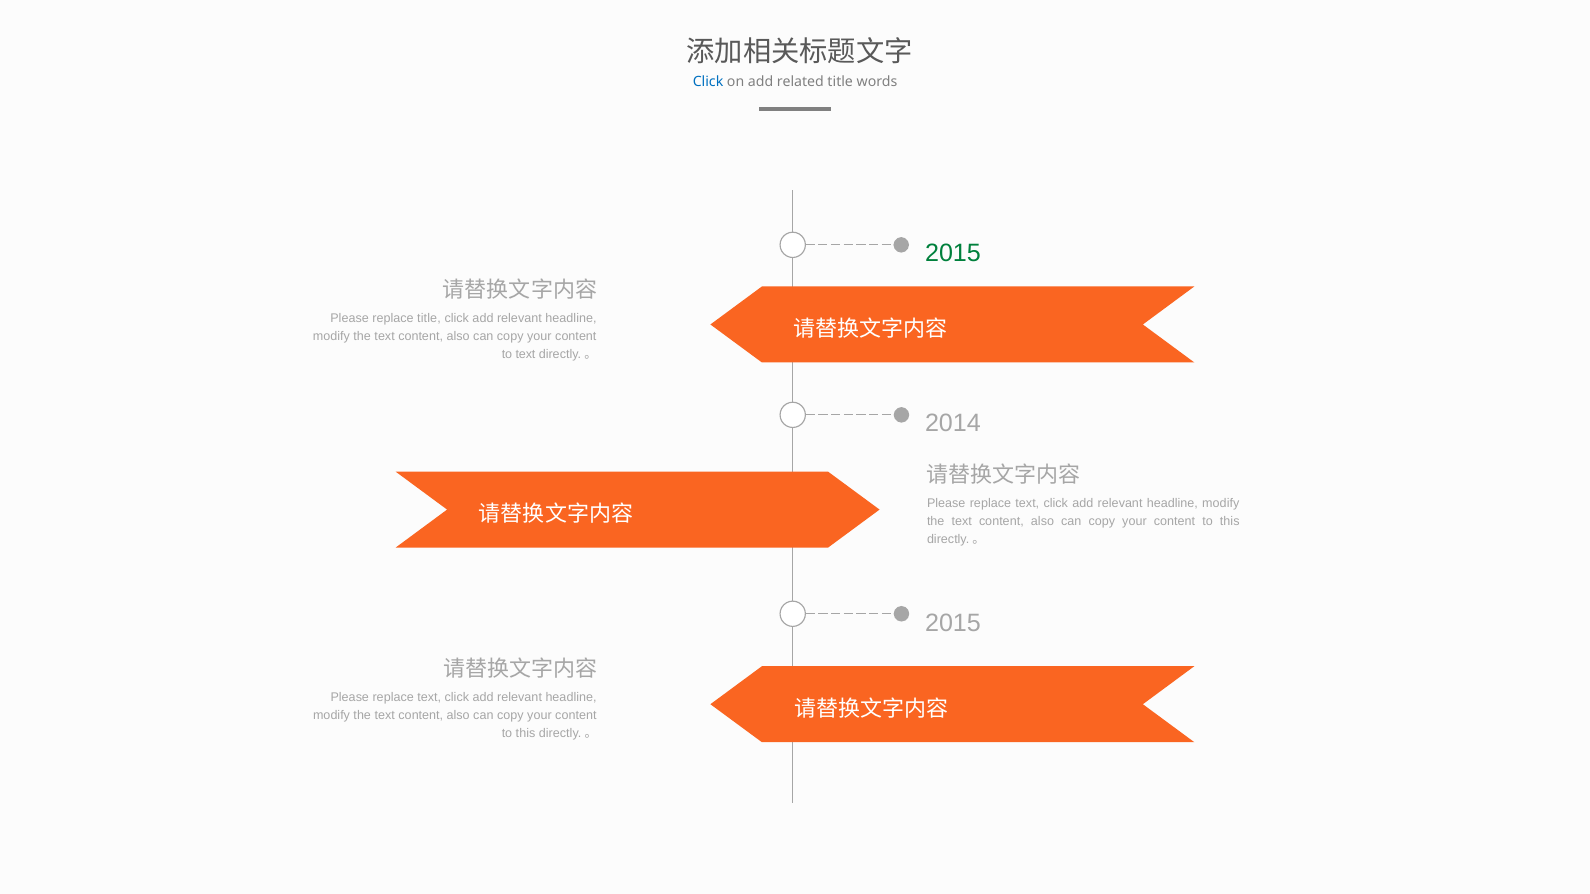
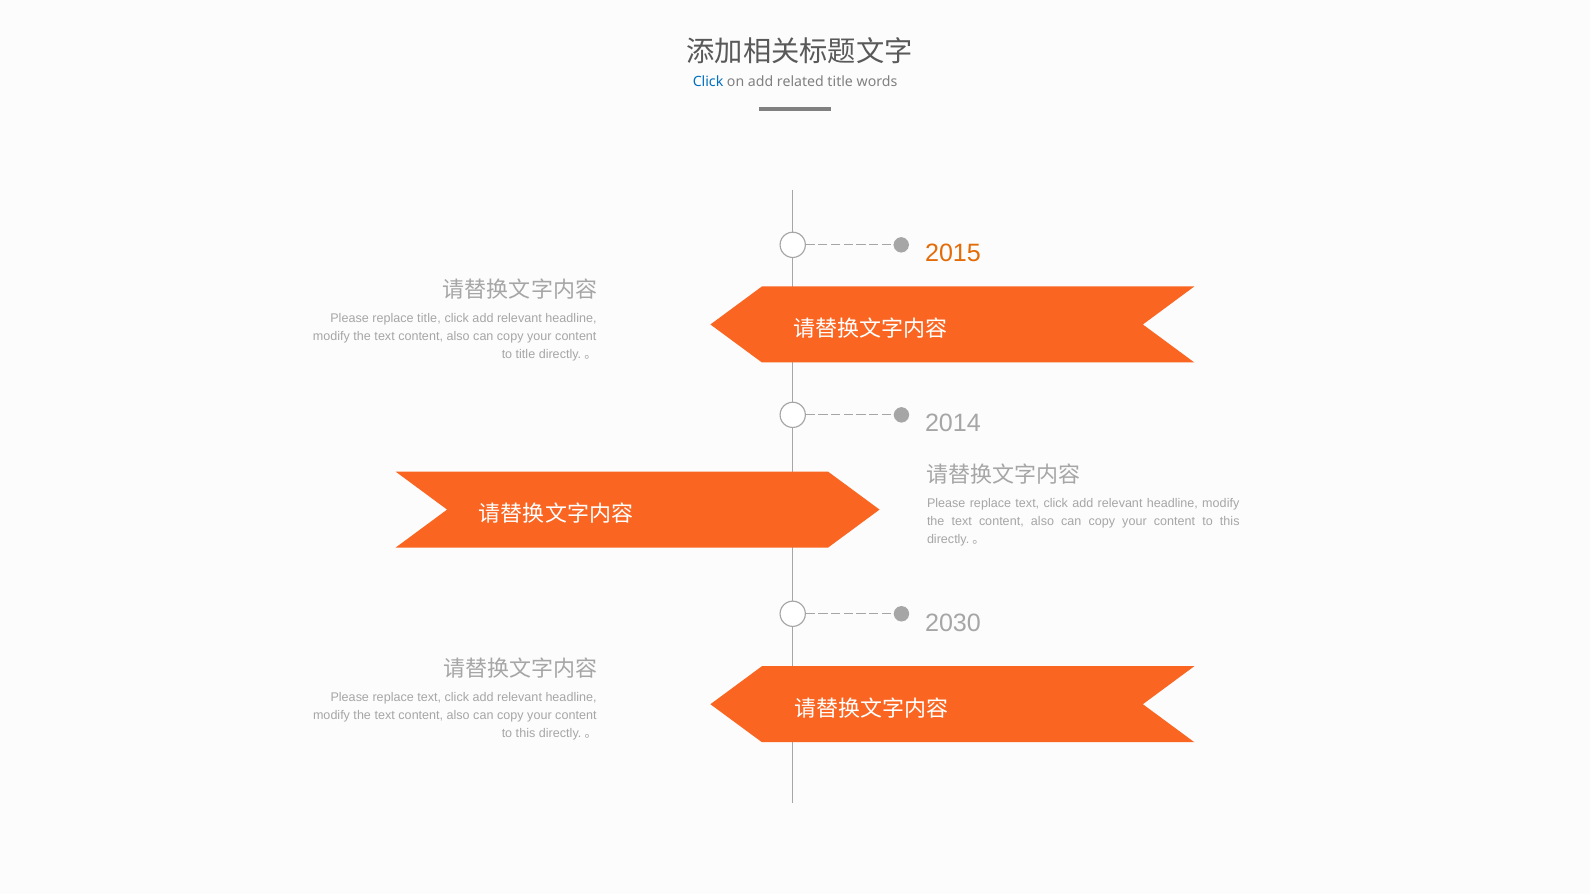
2015 at (953, 253) colour: green -> orange
to text: text -> title
2015 at (953, 623): 2015 -> 2030
